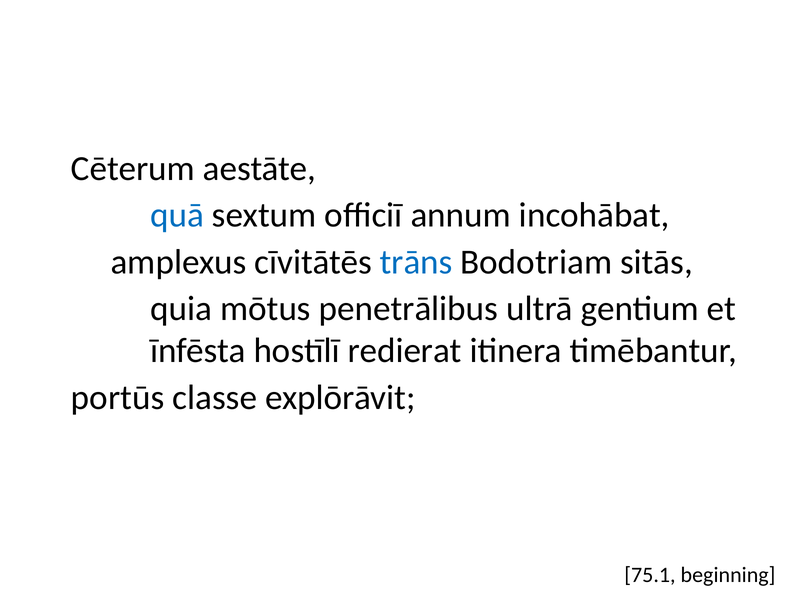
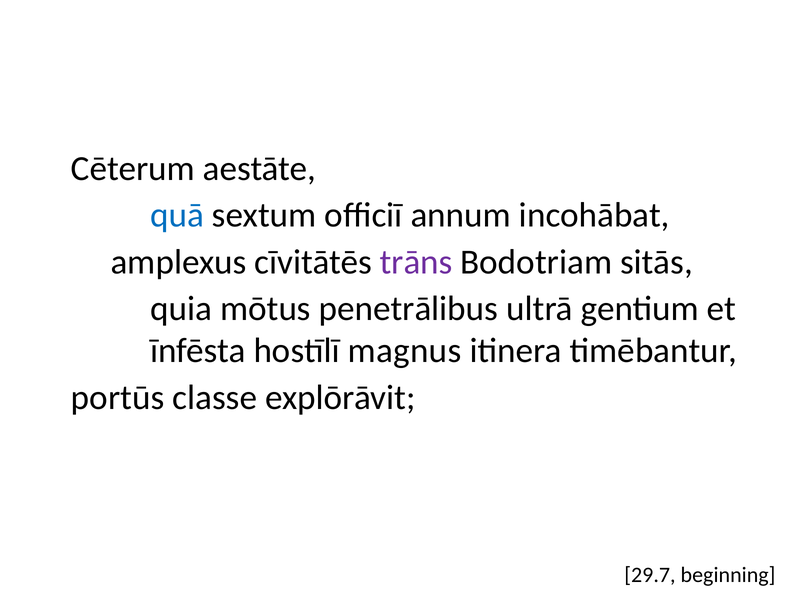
trāns colour: blue -> purple
redierat: redierat -> magnus
75.1: 75.1 -> 29.7
